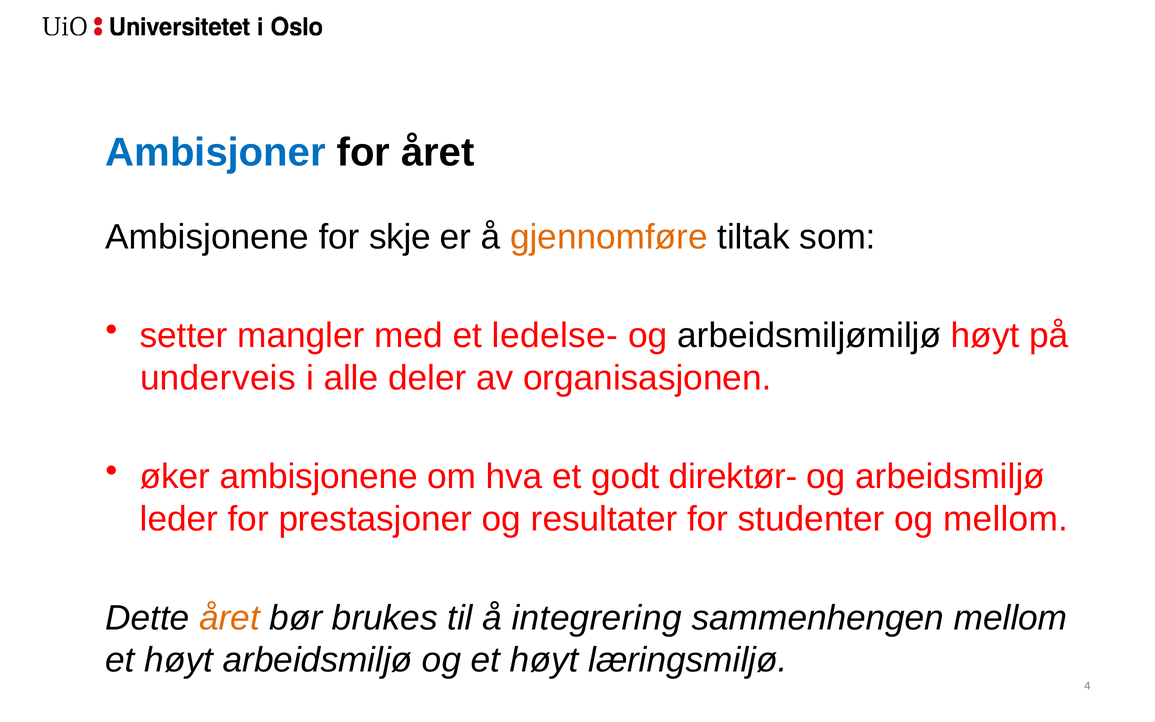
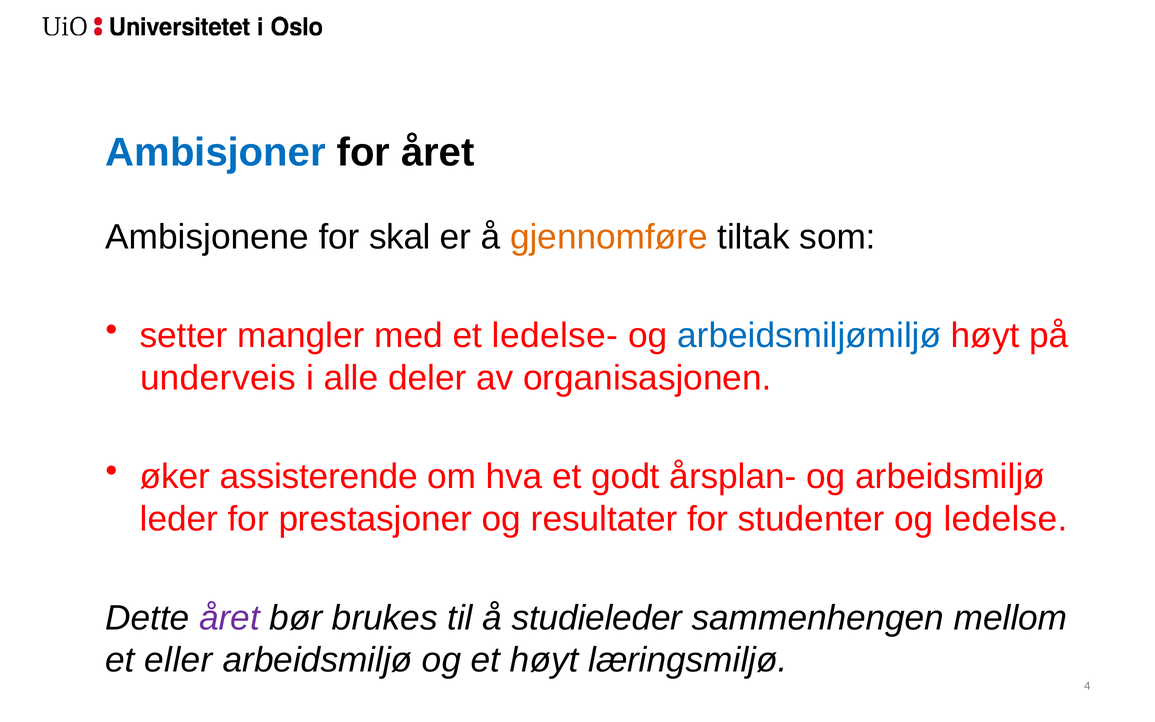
skje: skje -> skal
arbeidsmiljømiljø colour: black -> blue
øker ambisjonene: ambisjonene -> assisterende
direktør-: direktør- -> årsplan-
og mellom: mellom -> ledelse
året at (229, 618) colour: orange -> purple
integrering: integrering -> studieleder
høyt at (179, 660): høyt -> eller
